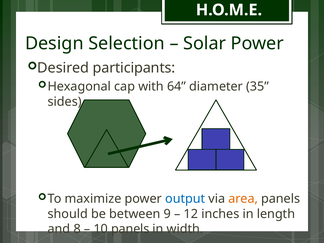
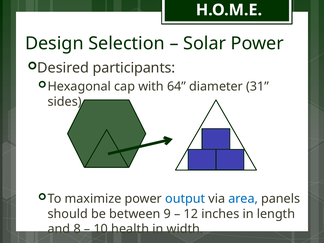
35: 35 -> 31
area colour: orange -> blue
10 panels: panels -> health
